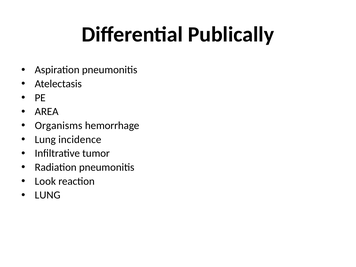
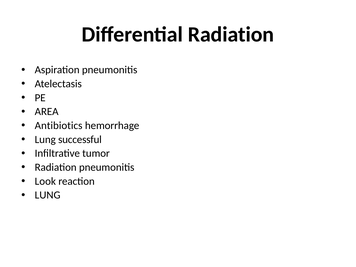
Differential Publically: Publically -> Radiation
Organisms: Organisms -> Antibiotics
incidence: incidence -> successful
